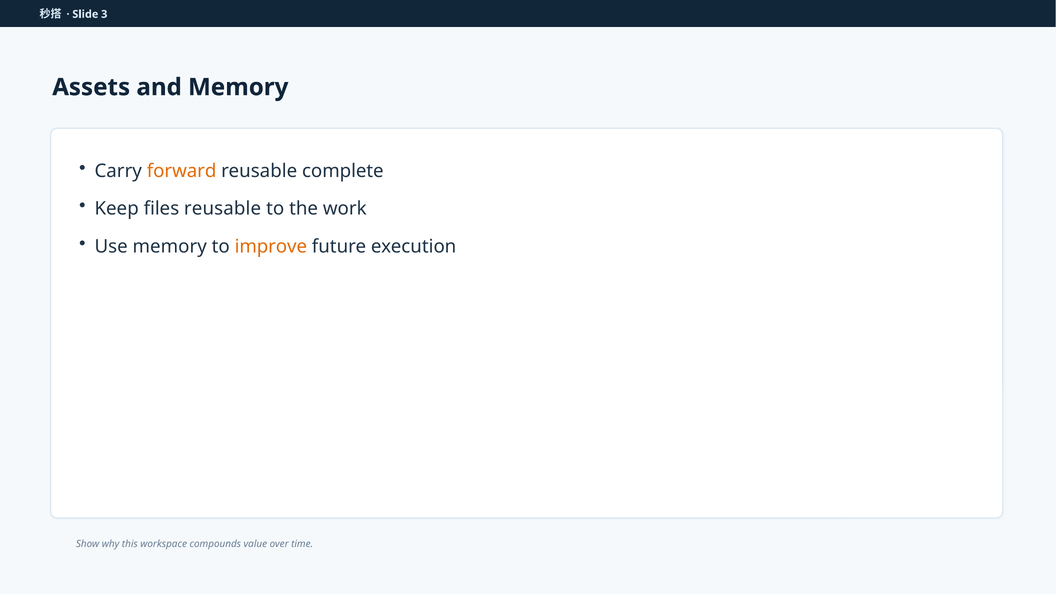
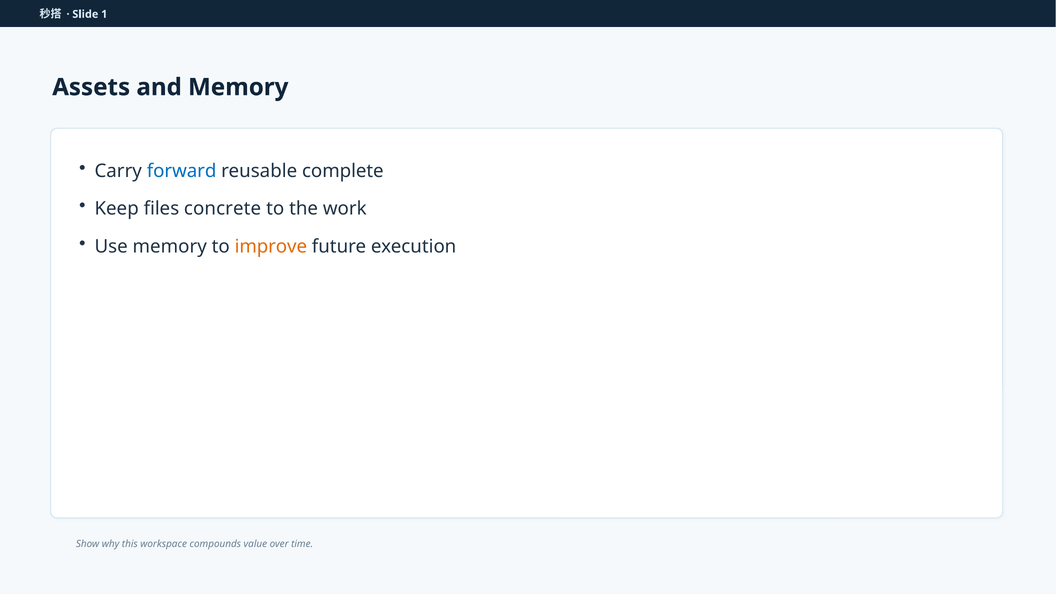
3: 3 -> 1
forward colour: orange -> blue
files reusable: reusable -> concrete
